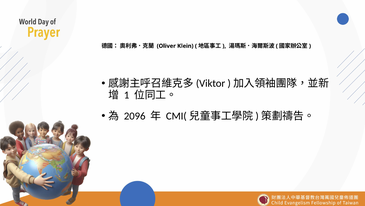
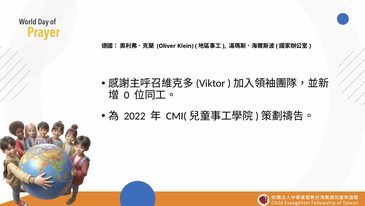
1: 1 -> 0
2096: 2096 -> 2022
